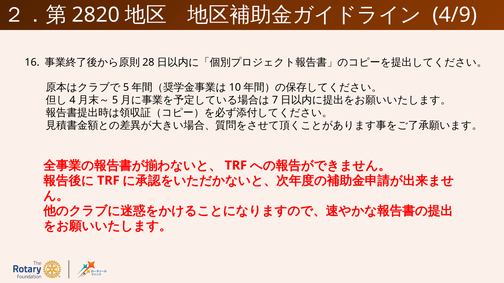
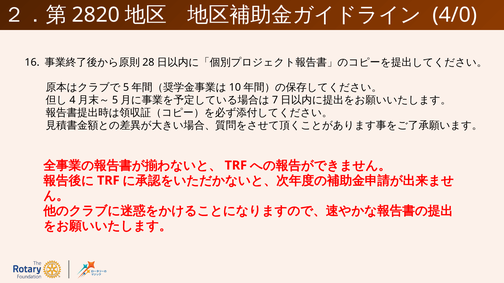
4/9: 4/9 -> 4/0
